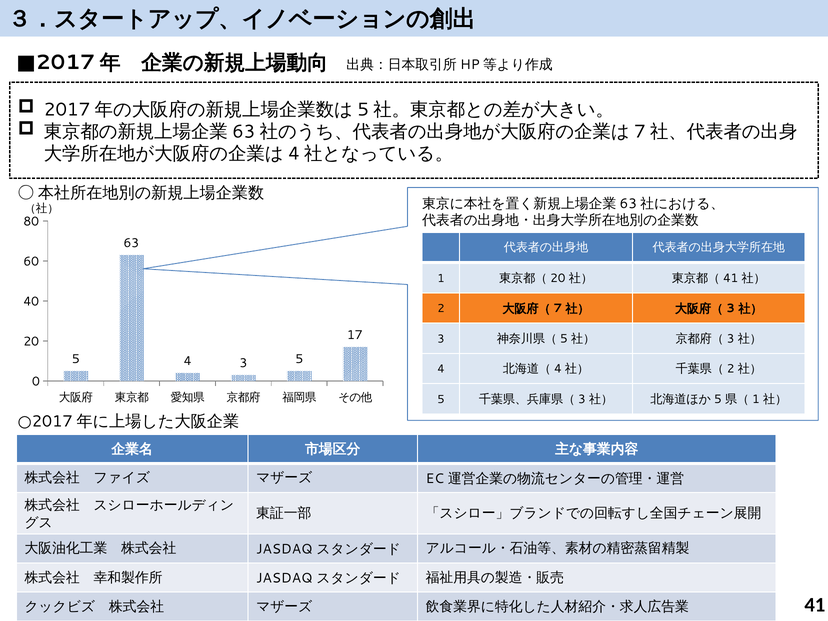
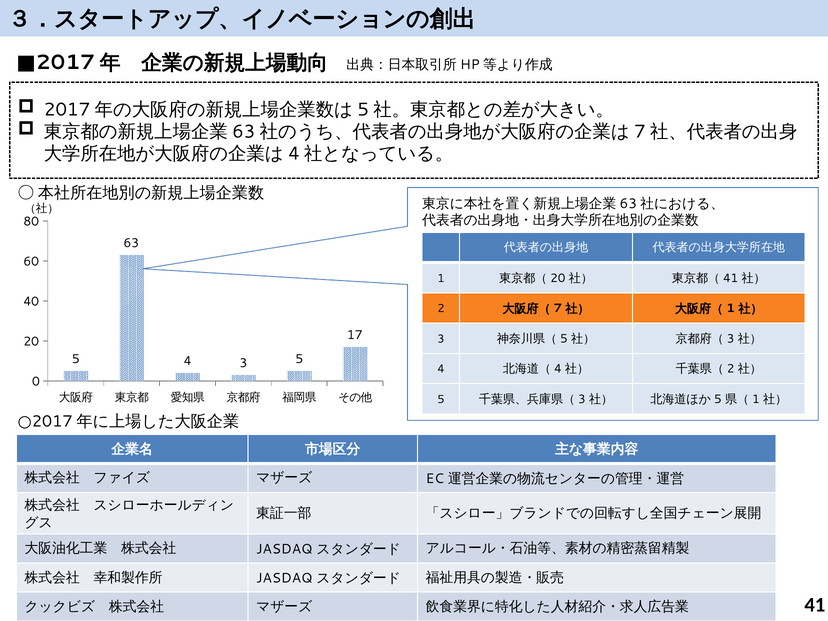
3 at (731, 309): 3 -> 1
